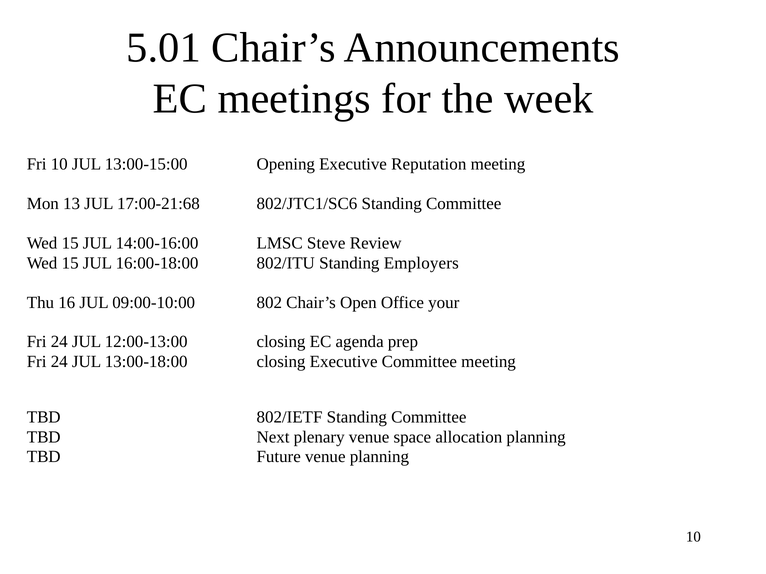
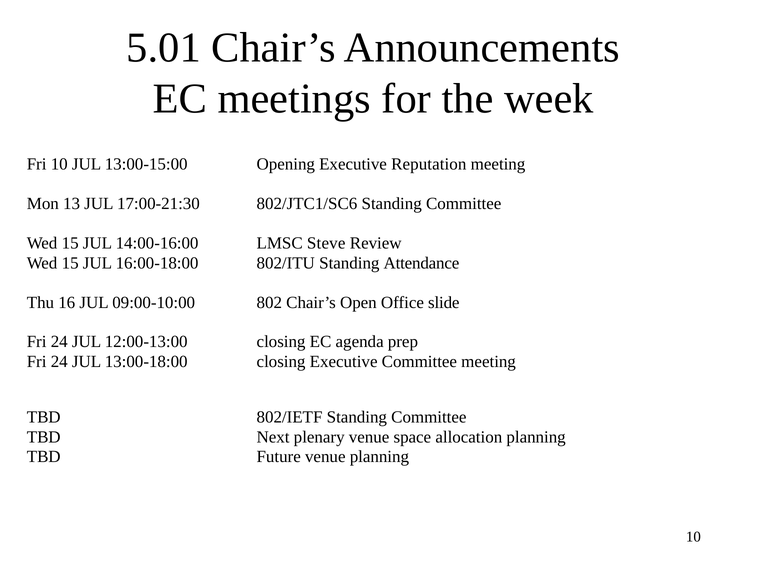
17:00-21:68: 17:00-21:68 -> 17:00-21:30
Employers: Employers -> Attendance
your: your -> slide
